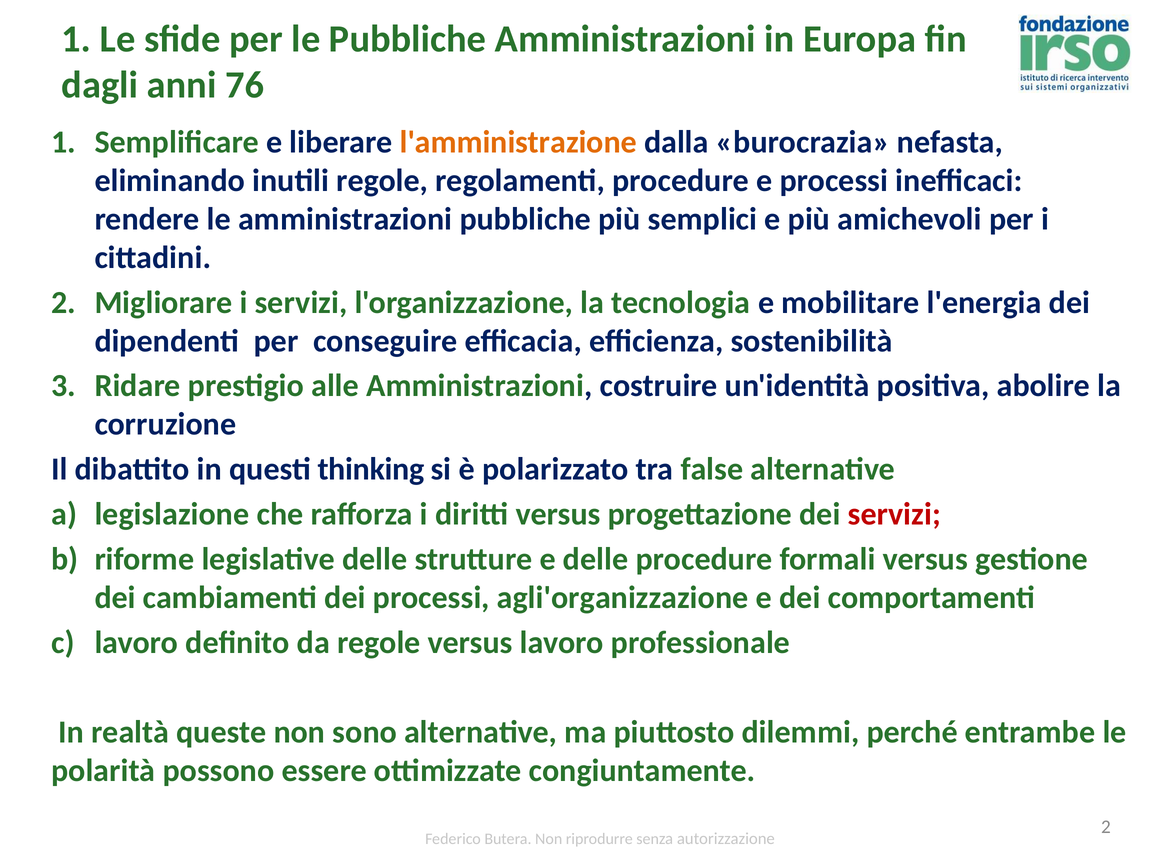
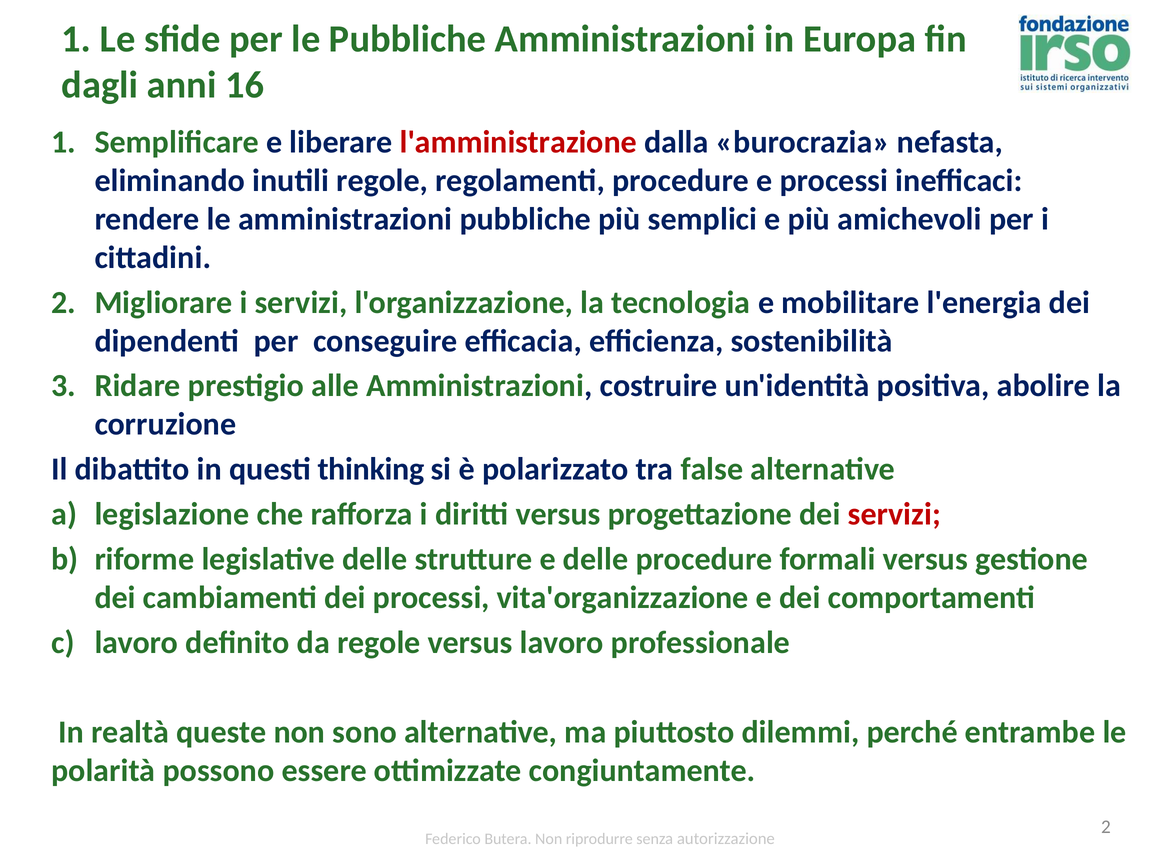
76: 76 -> 16
l'amministrazione colour: orange -> red
agli'organizzazione: agli'organizzazione -> vita'organizzazione
